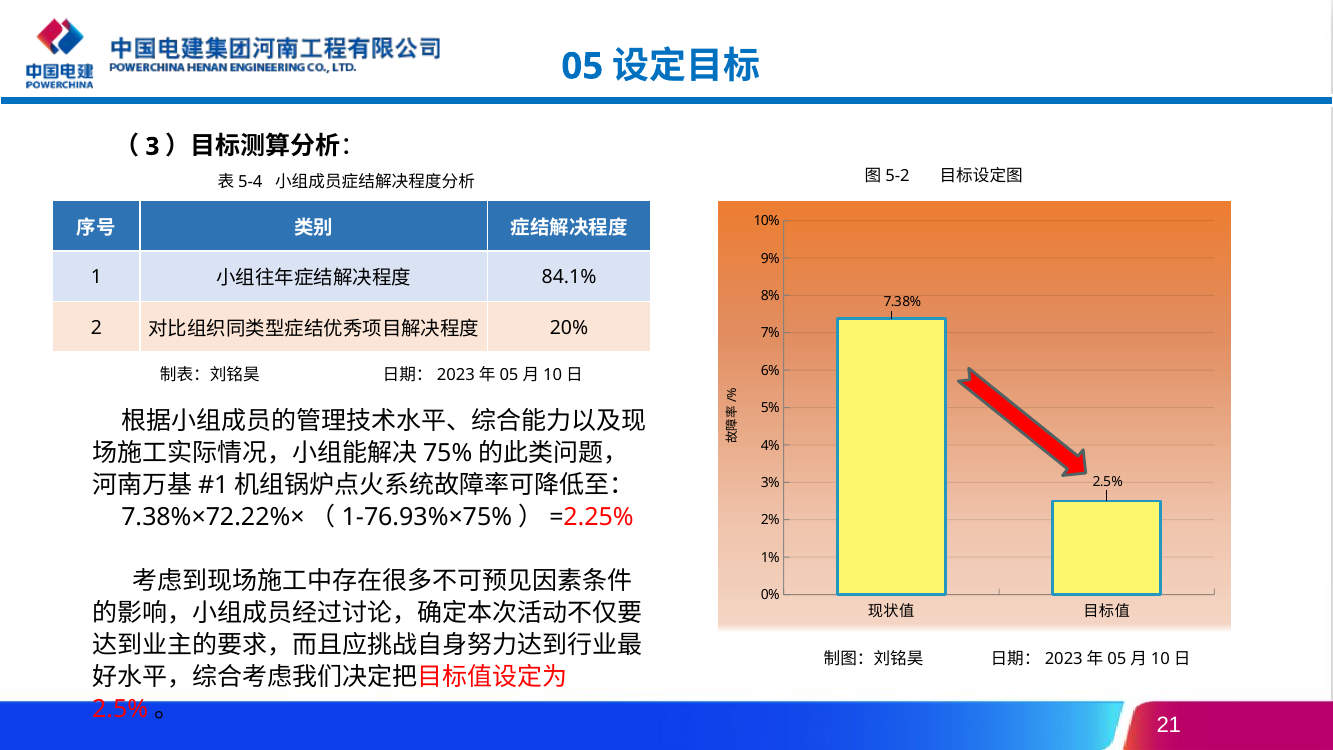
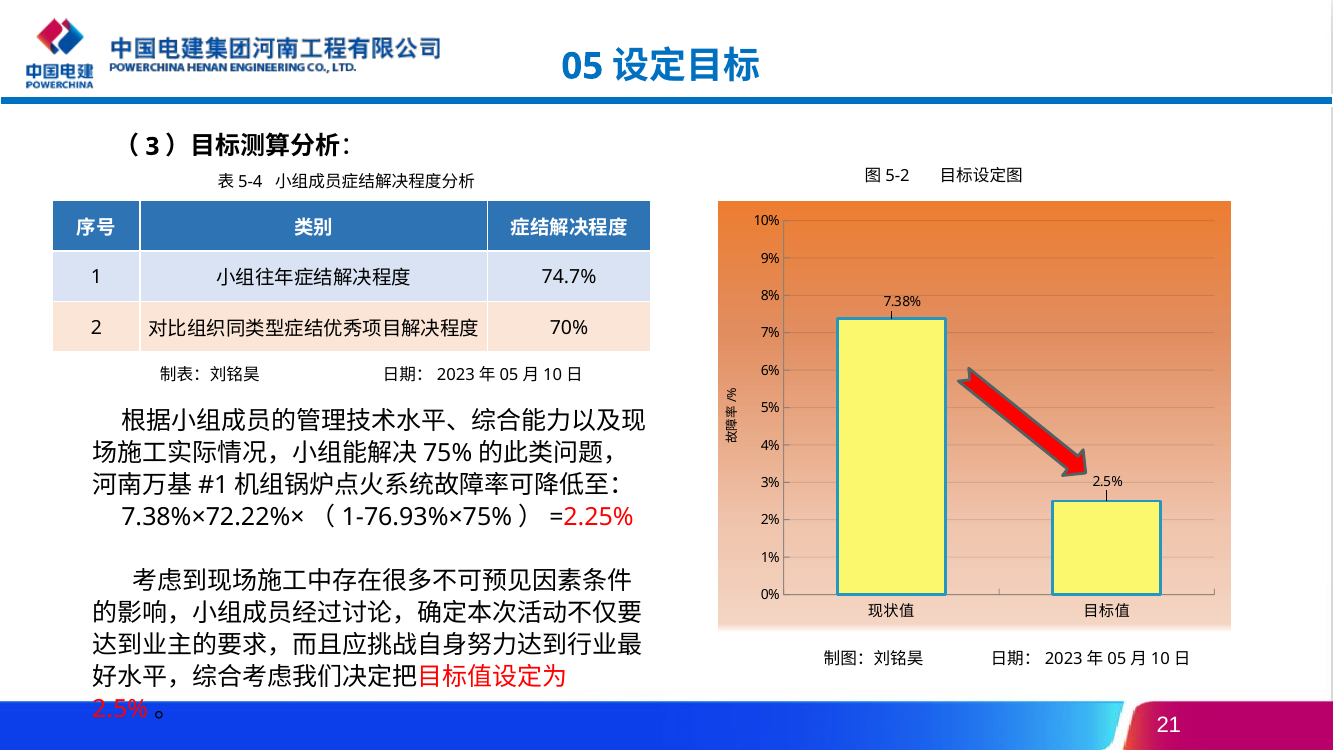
84.1%: 84.1% -> 74.7%
20%: 20% -> 70%
